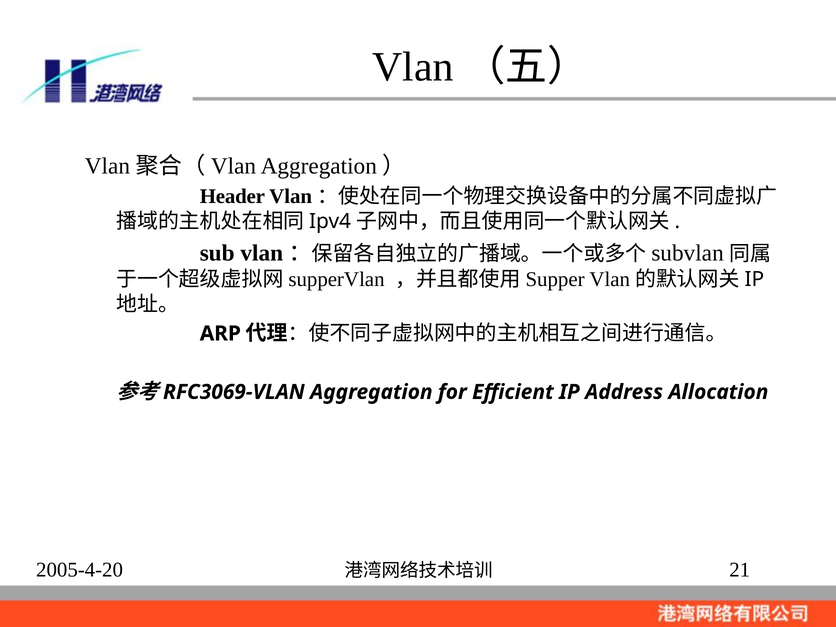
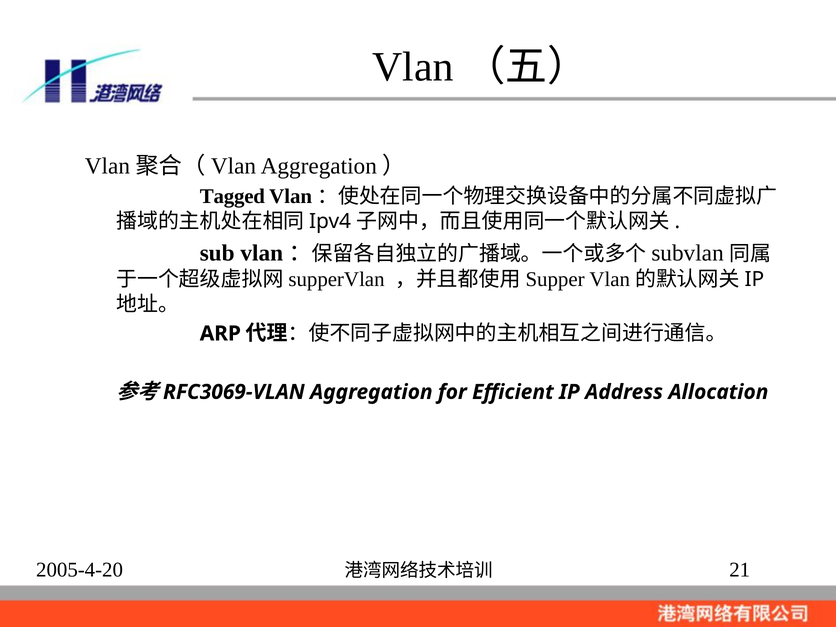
Header: Header -> Tagged
